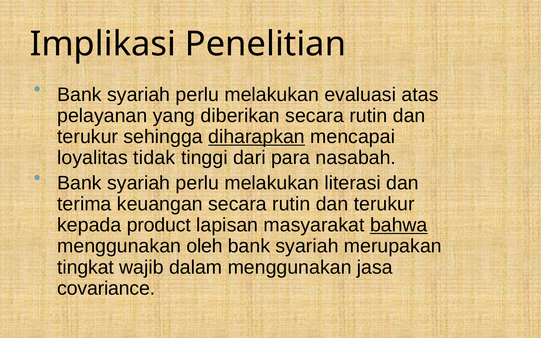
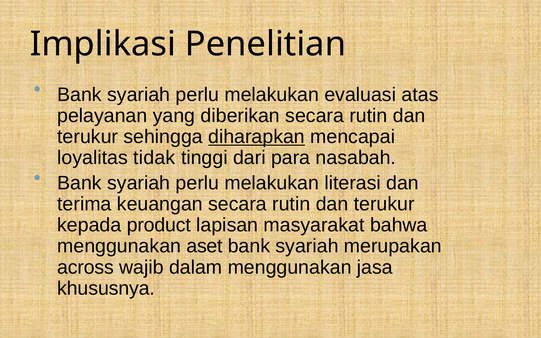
bahwa underline: present -> none
oleh: oleh -> aset
tingkat: tingkat -> across
covariance: covariance -> khususnya
